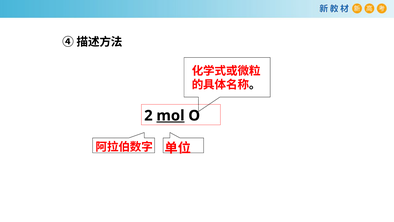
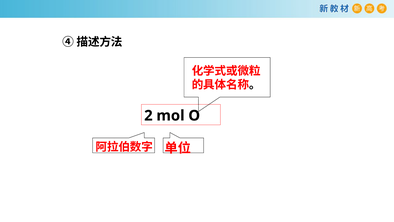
mol underline: present -> none
